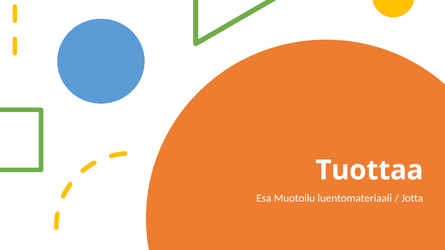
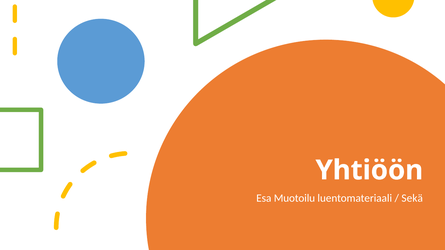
Tuottaa: Tuottaa -> Yhtiöön
Jotta: Jotta -> Sekä
